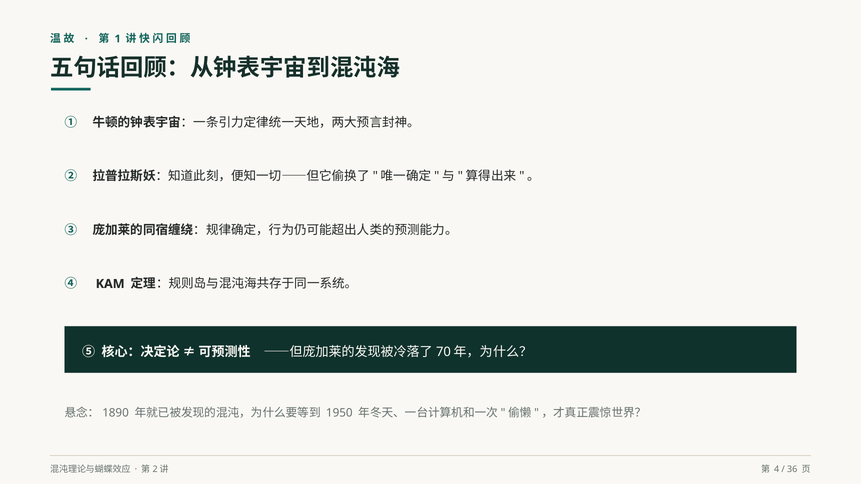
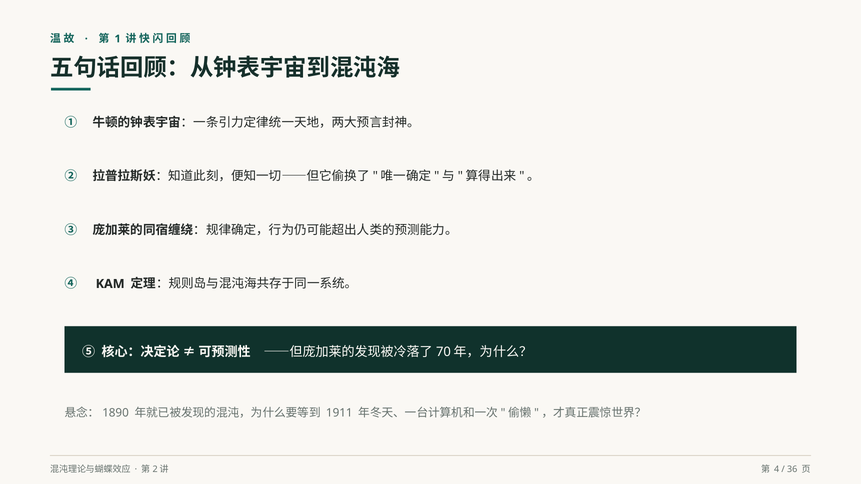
1950: 1950 -> 1911
